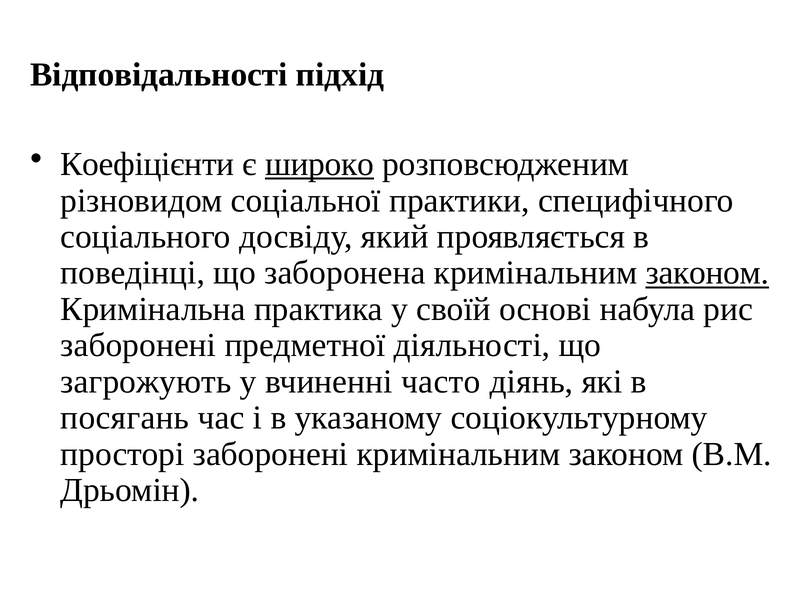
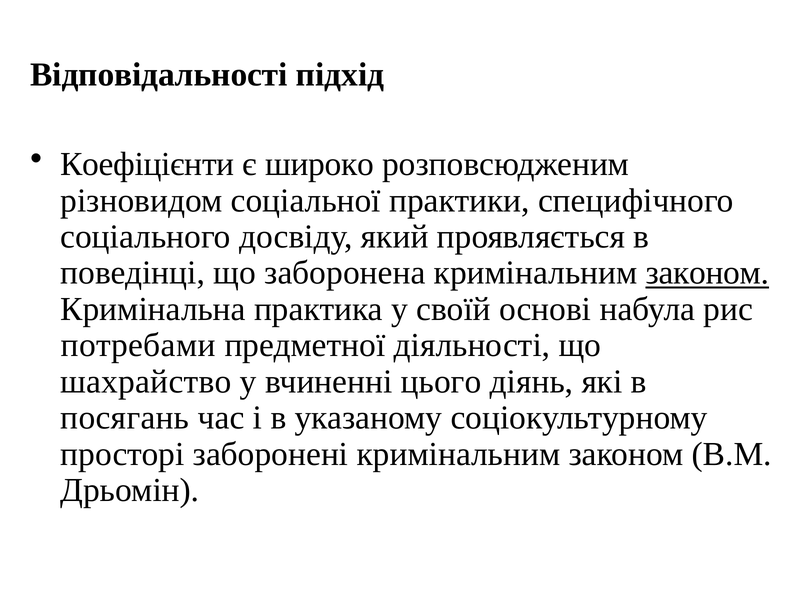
широко underline: present -> none
заборонені at (138, 345): заборонені -> потребами
загрожують: загрожують -> шахрайство
часто: часто -> цього
